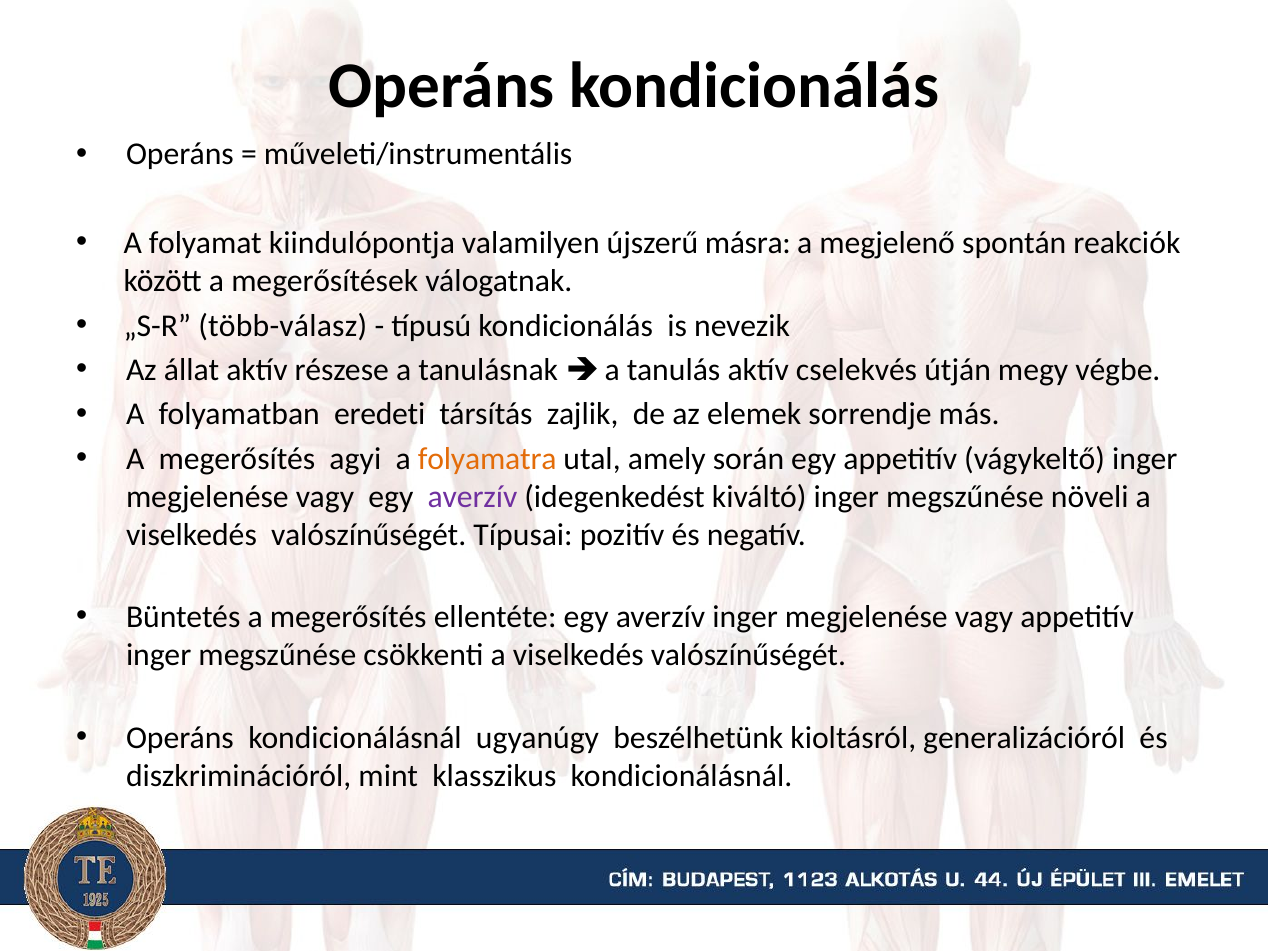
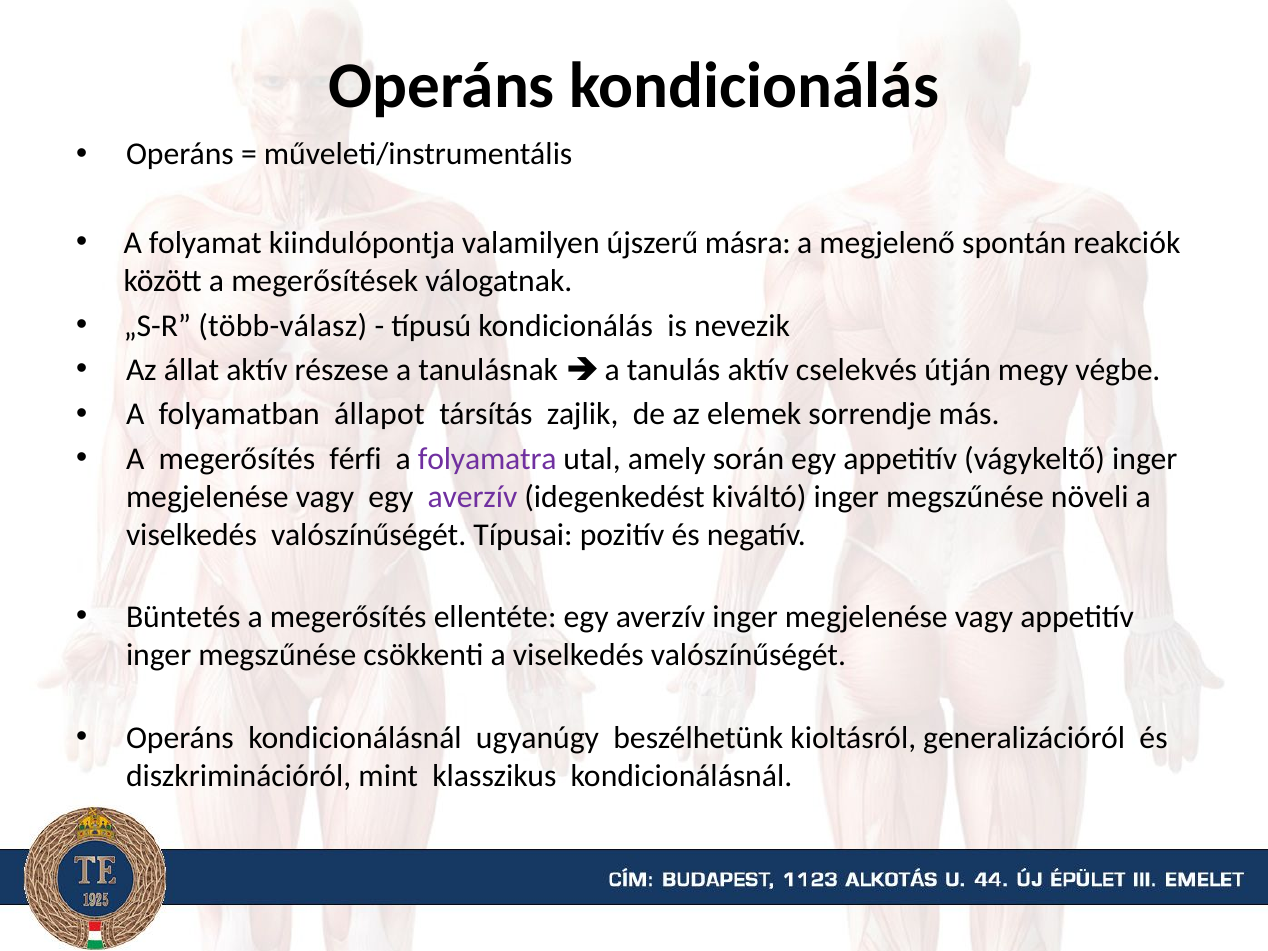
eredeti: eredeti -> állapot
agyi: agyi -> férfi
folyamatra colour: orange -> purple
